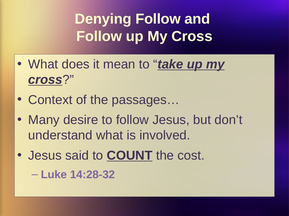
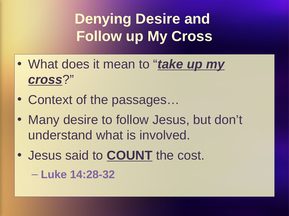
Denying Follow: Follow -> Desire
